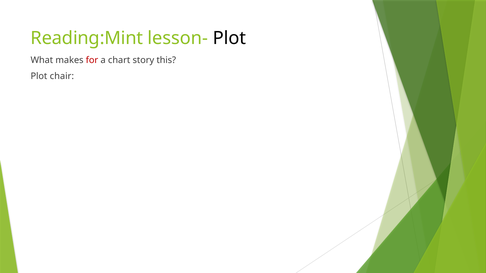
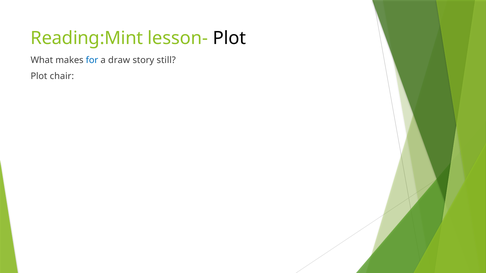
for colour: red -> blue
chart: chart -> draw
this: this -> still
